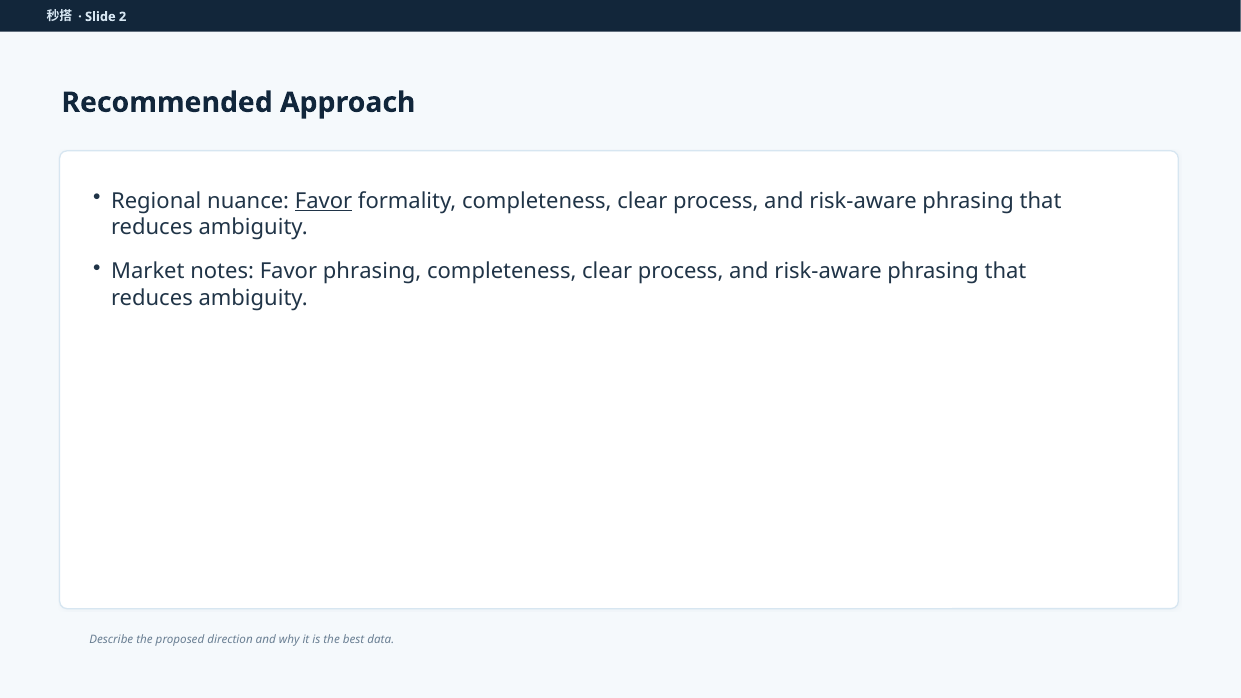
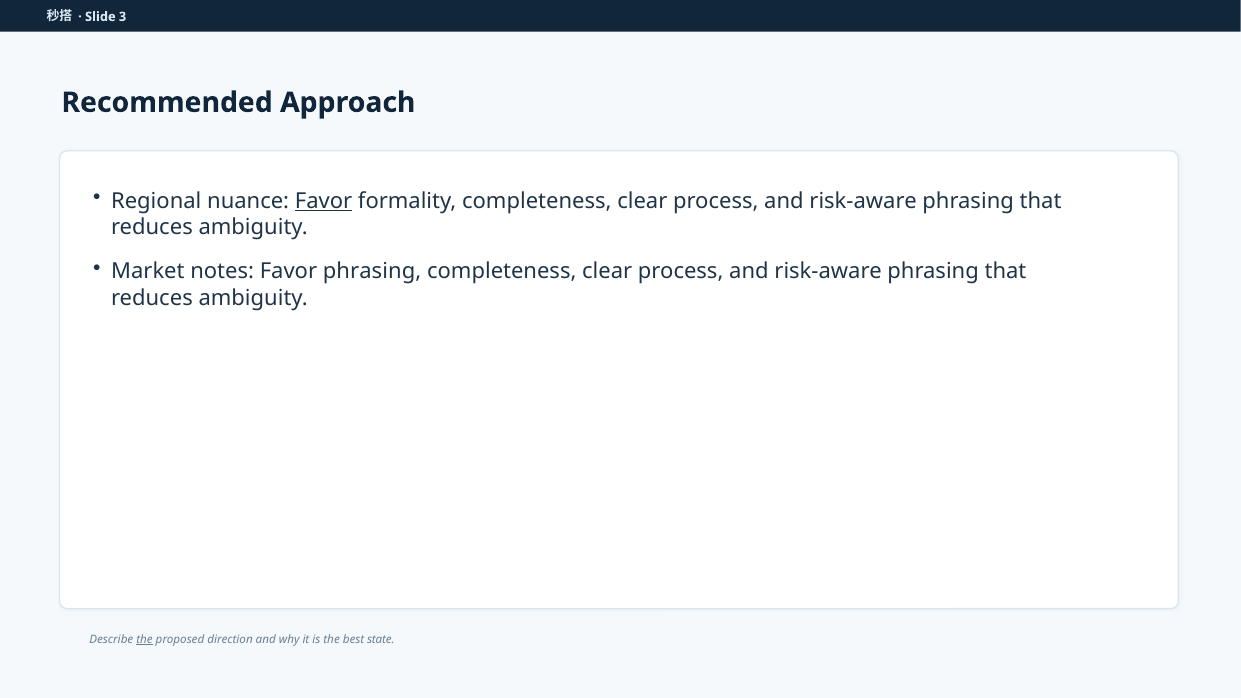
2: 2 -> 3
the at (145, 639) underline: none -> present
data: data -> state
